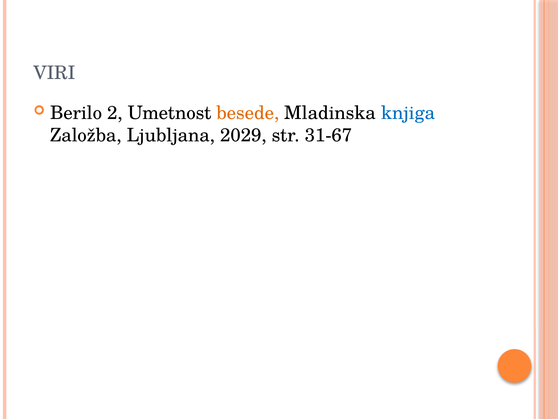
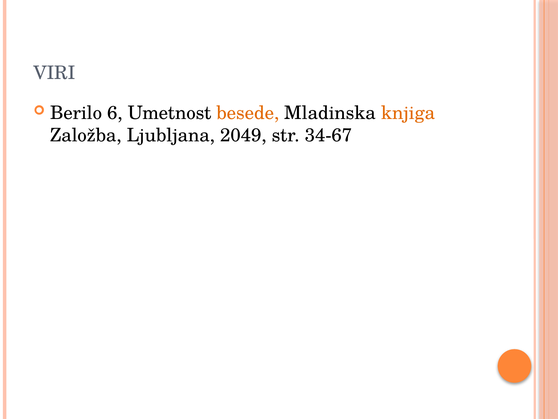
2: 2 -> 6
knjiga colour: blue -> orange
2029: 2029 -> 2049
31-67: 31-67 -> 34-67
